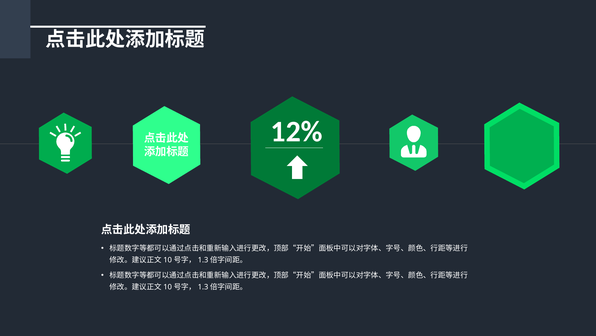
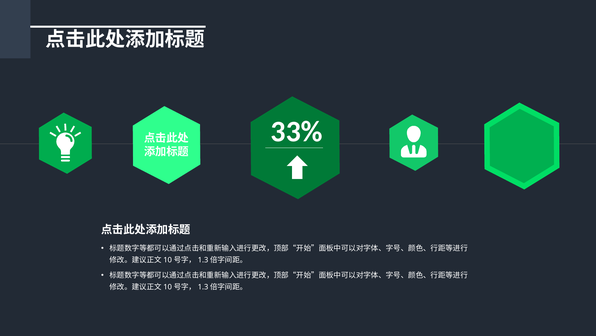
12%: 12% -> 33%
